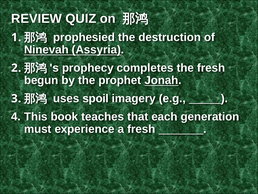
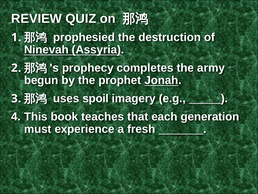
the fresh: fresh -> army
